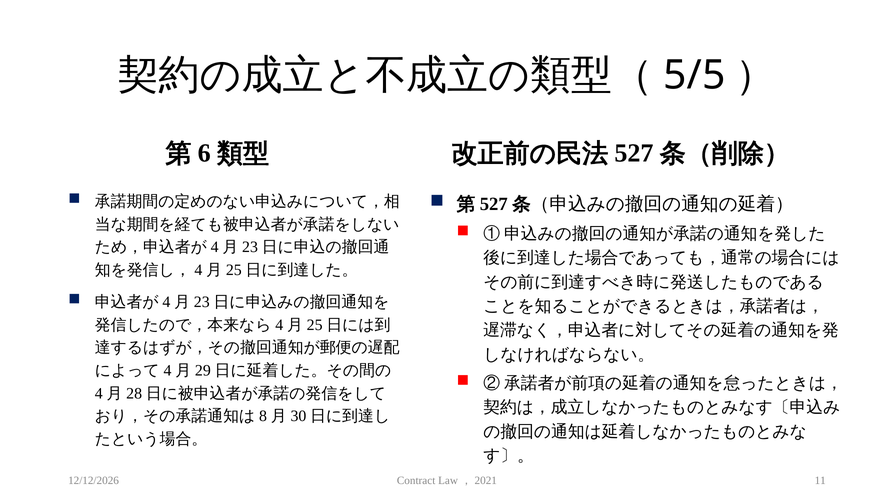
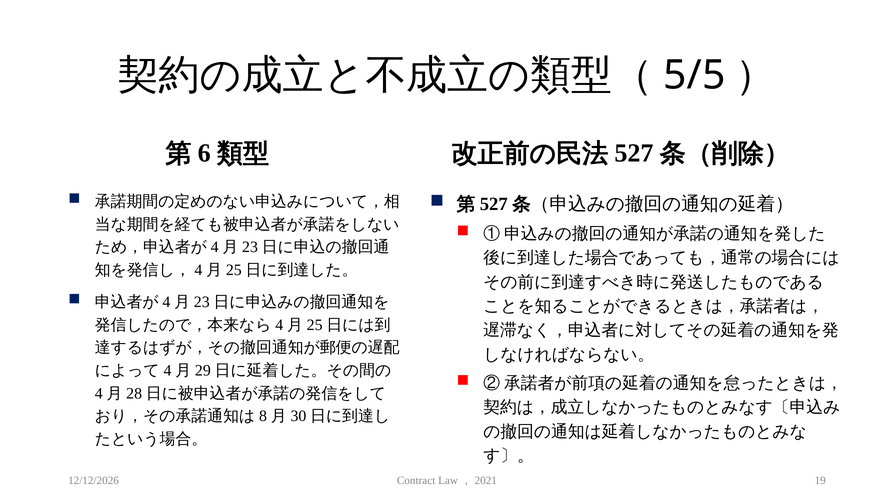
11: 11 -> 19
